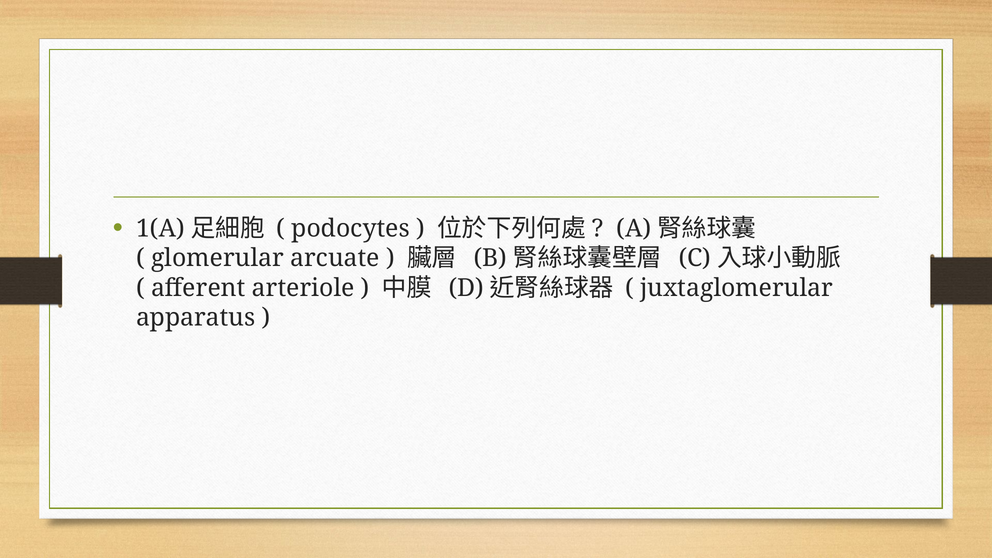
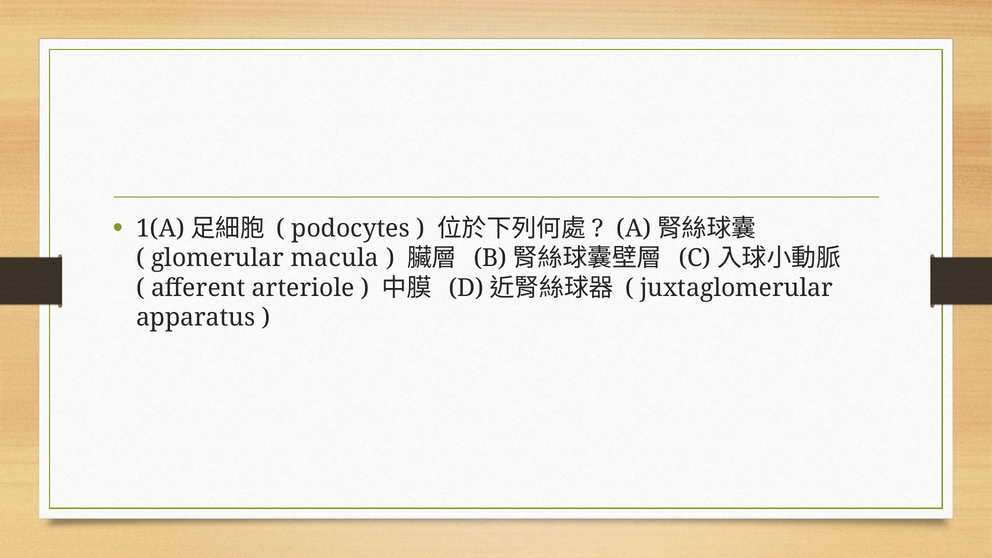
arcuate: arcuate -> macula
